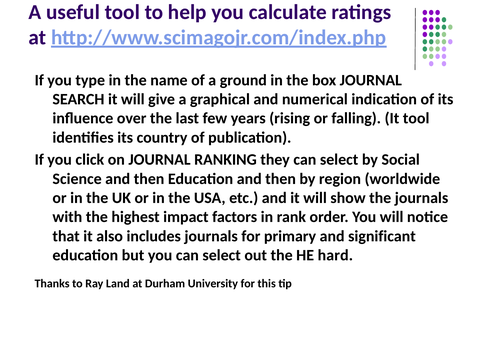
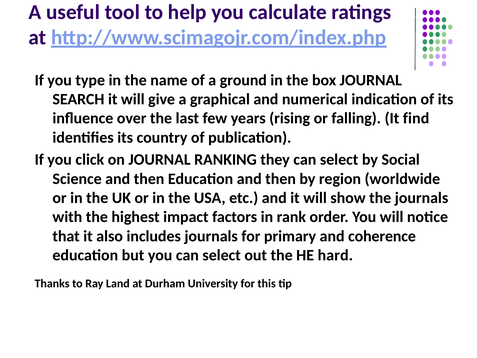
It tool: tool -> find
significant: significant -> coherence
